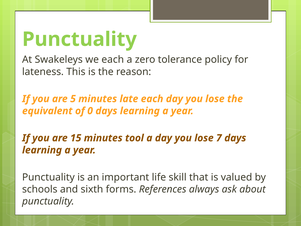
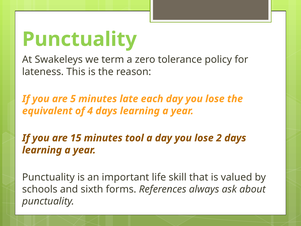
we each: each -> term
0: 0 -> 4
7: 7 -> 2
